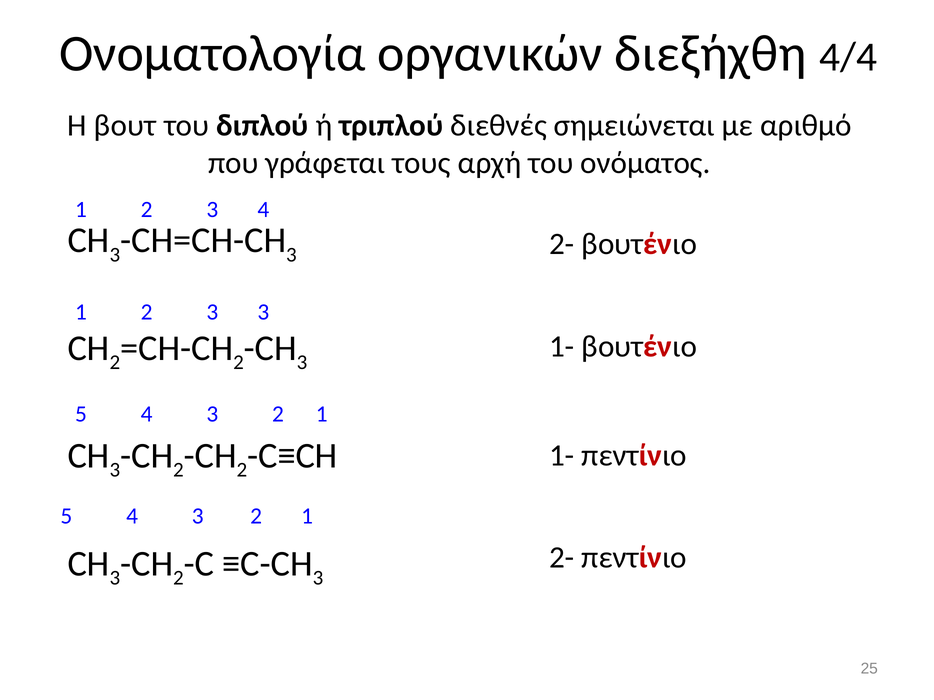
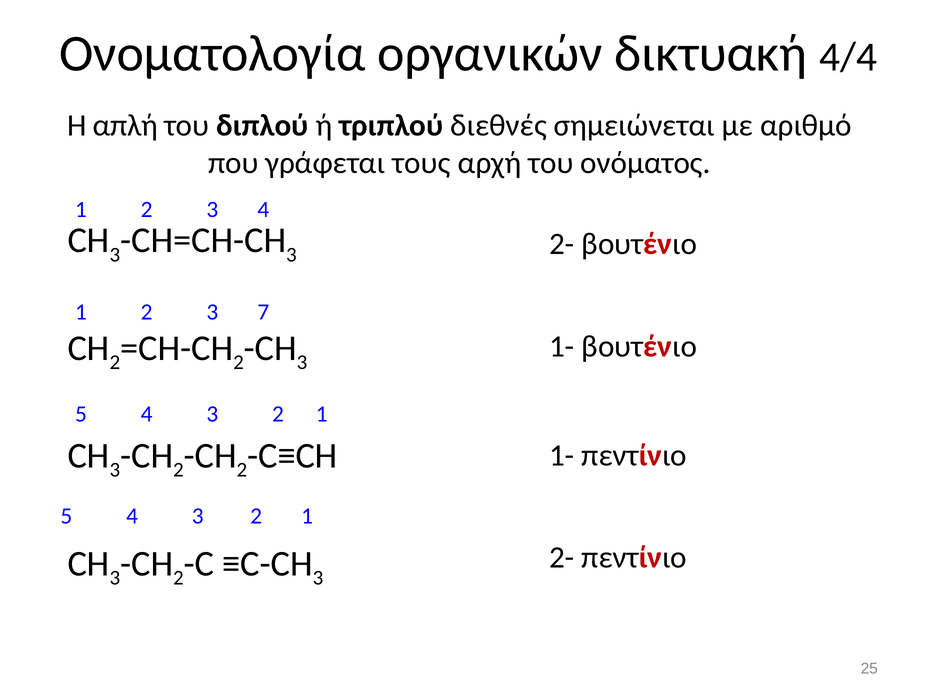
διεξήχθη: διεξήχθη -> δικτυακή
βουτ: βουτ -> απλή
3 3: 3 -> 7
